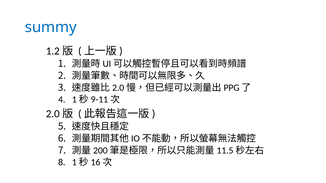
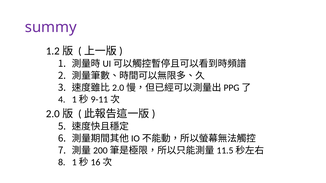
summy colour: blue -> purple
